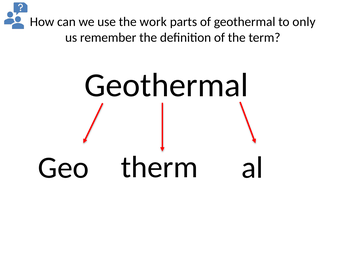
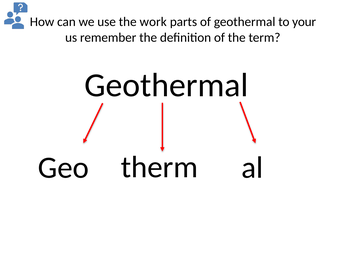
only: only -> your
